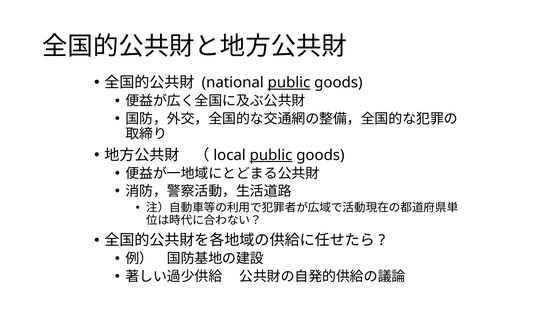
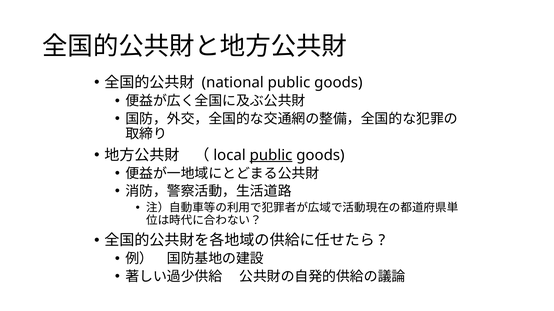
public at (289, 83) underline: present -> none
